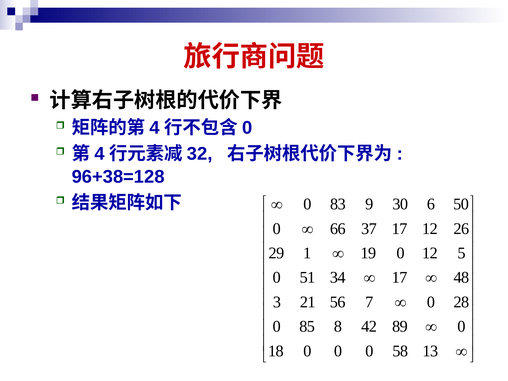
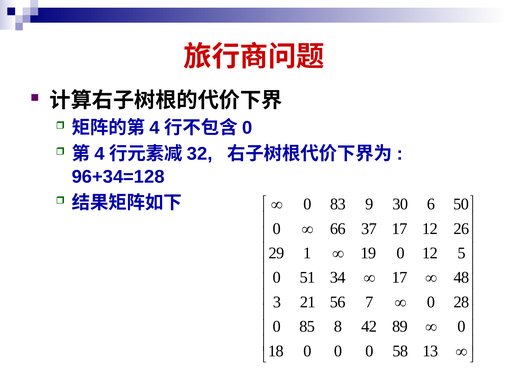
96+38=128: 96+38=128 -> 96+34=128
